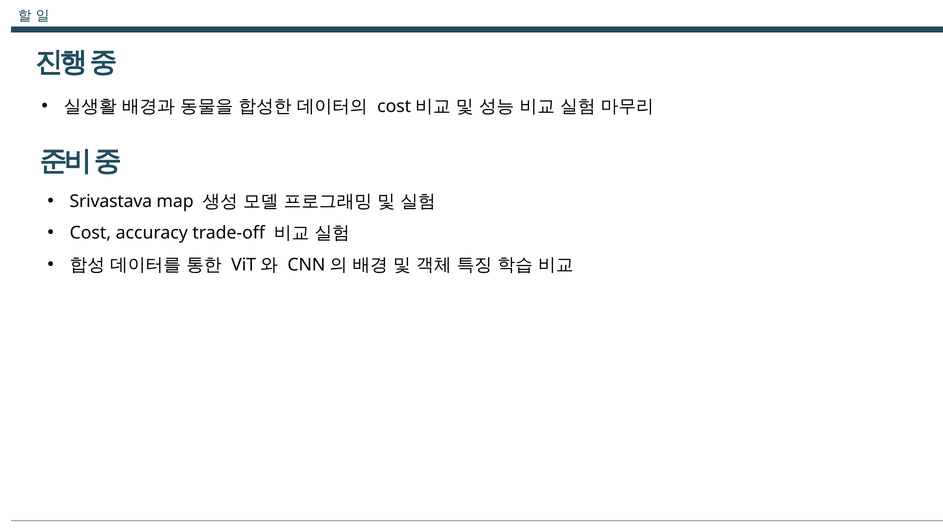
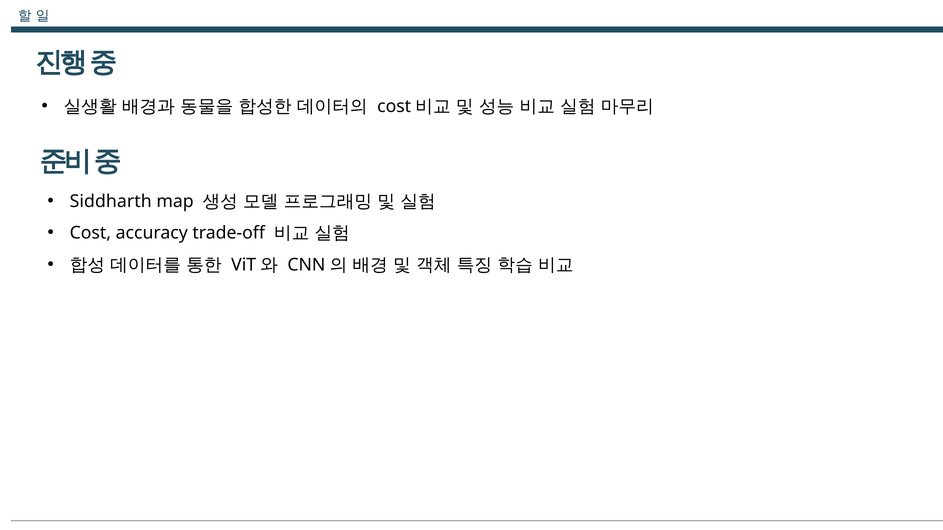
Srivastava: Srivastava -> Siddharth
